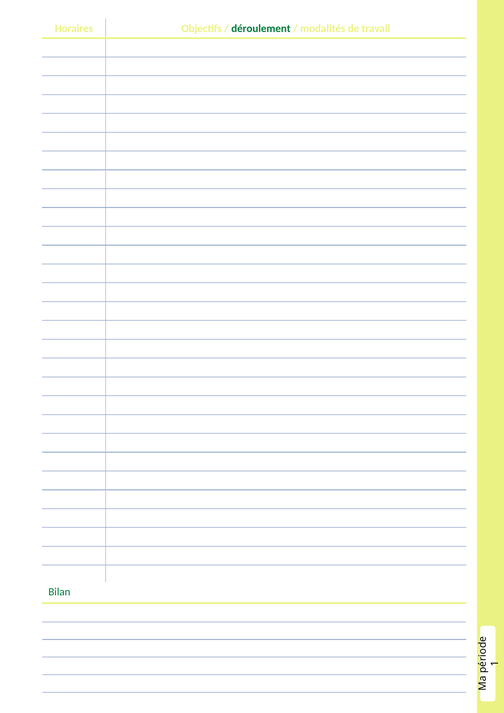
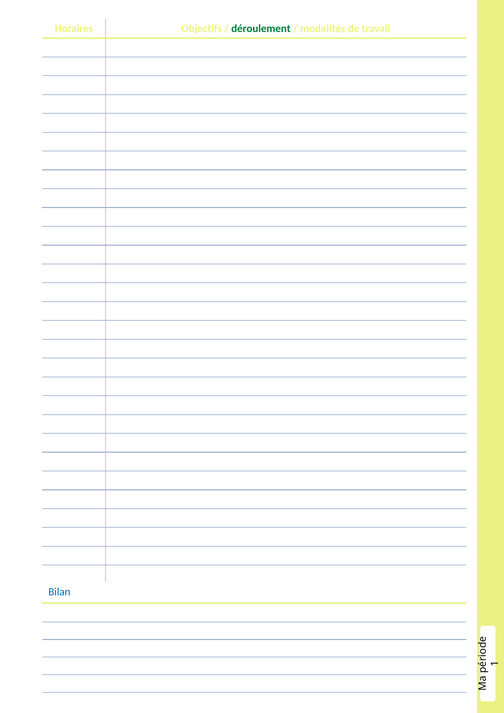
Bilan colour: green -> blue
